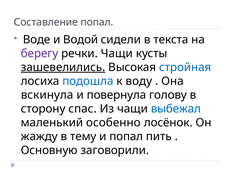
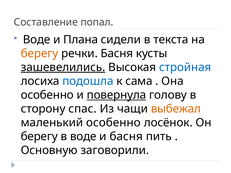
Водой: Водой -> Плана
берегу at (40, 54) colour: purple -> orange
речки Чащи: Чащи -> Басня
воду: воду -> сама
вскинула at (47, 95): вскинула -> особенно
повернула underline: none -> present
выбежал colour: blue -> orange
жажду at (39, 137): жажду -> берегу
в тему: тему -> воде
и попал: попал -> басня
